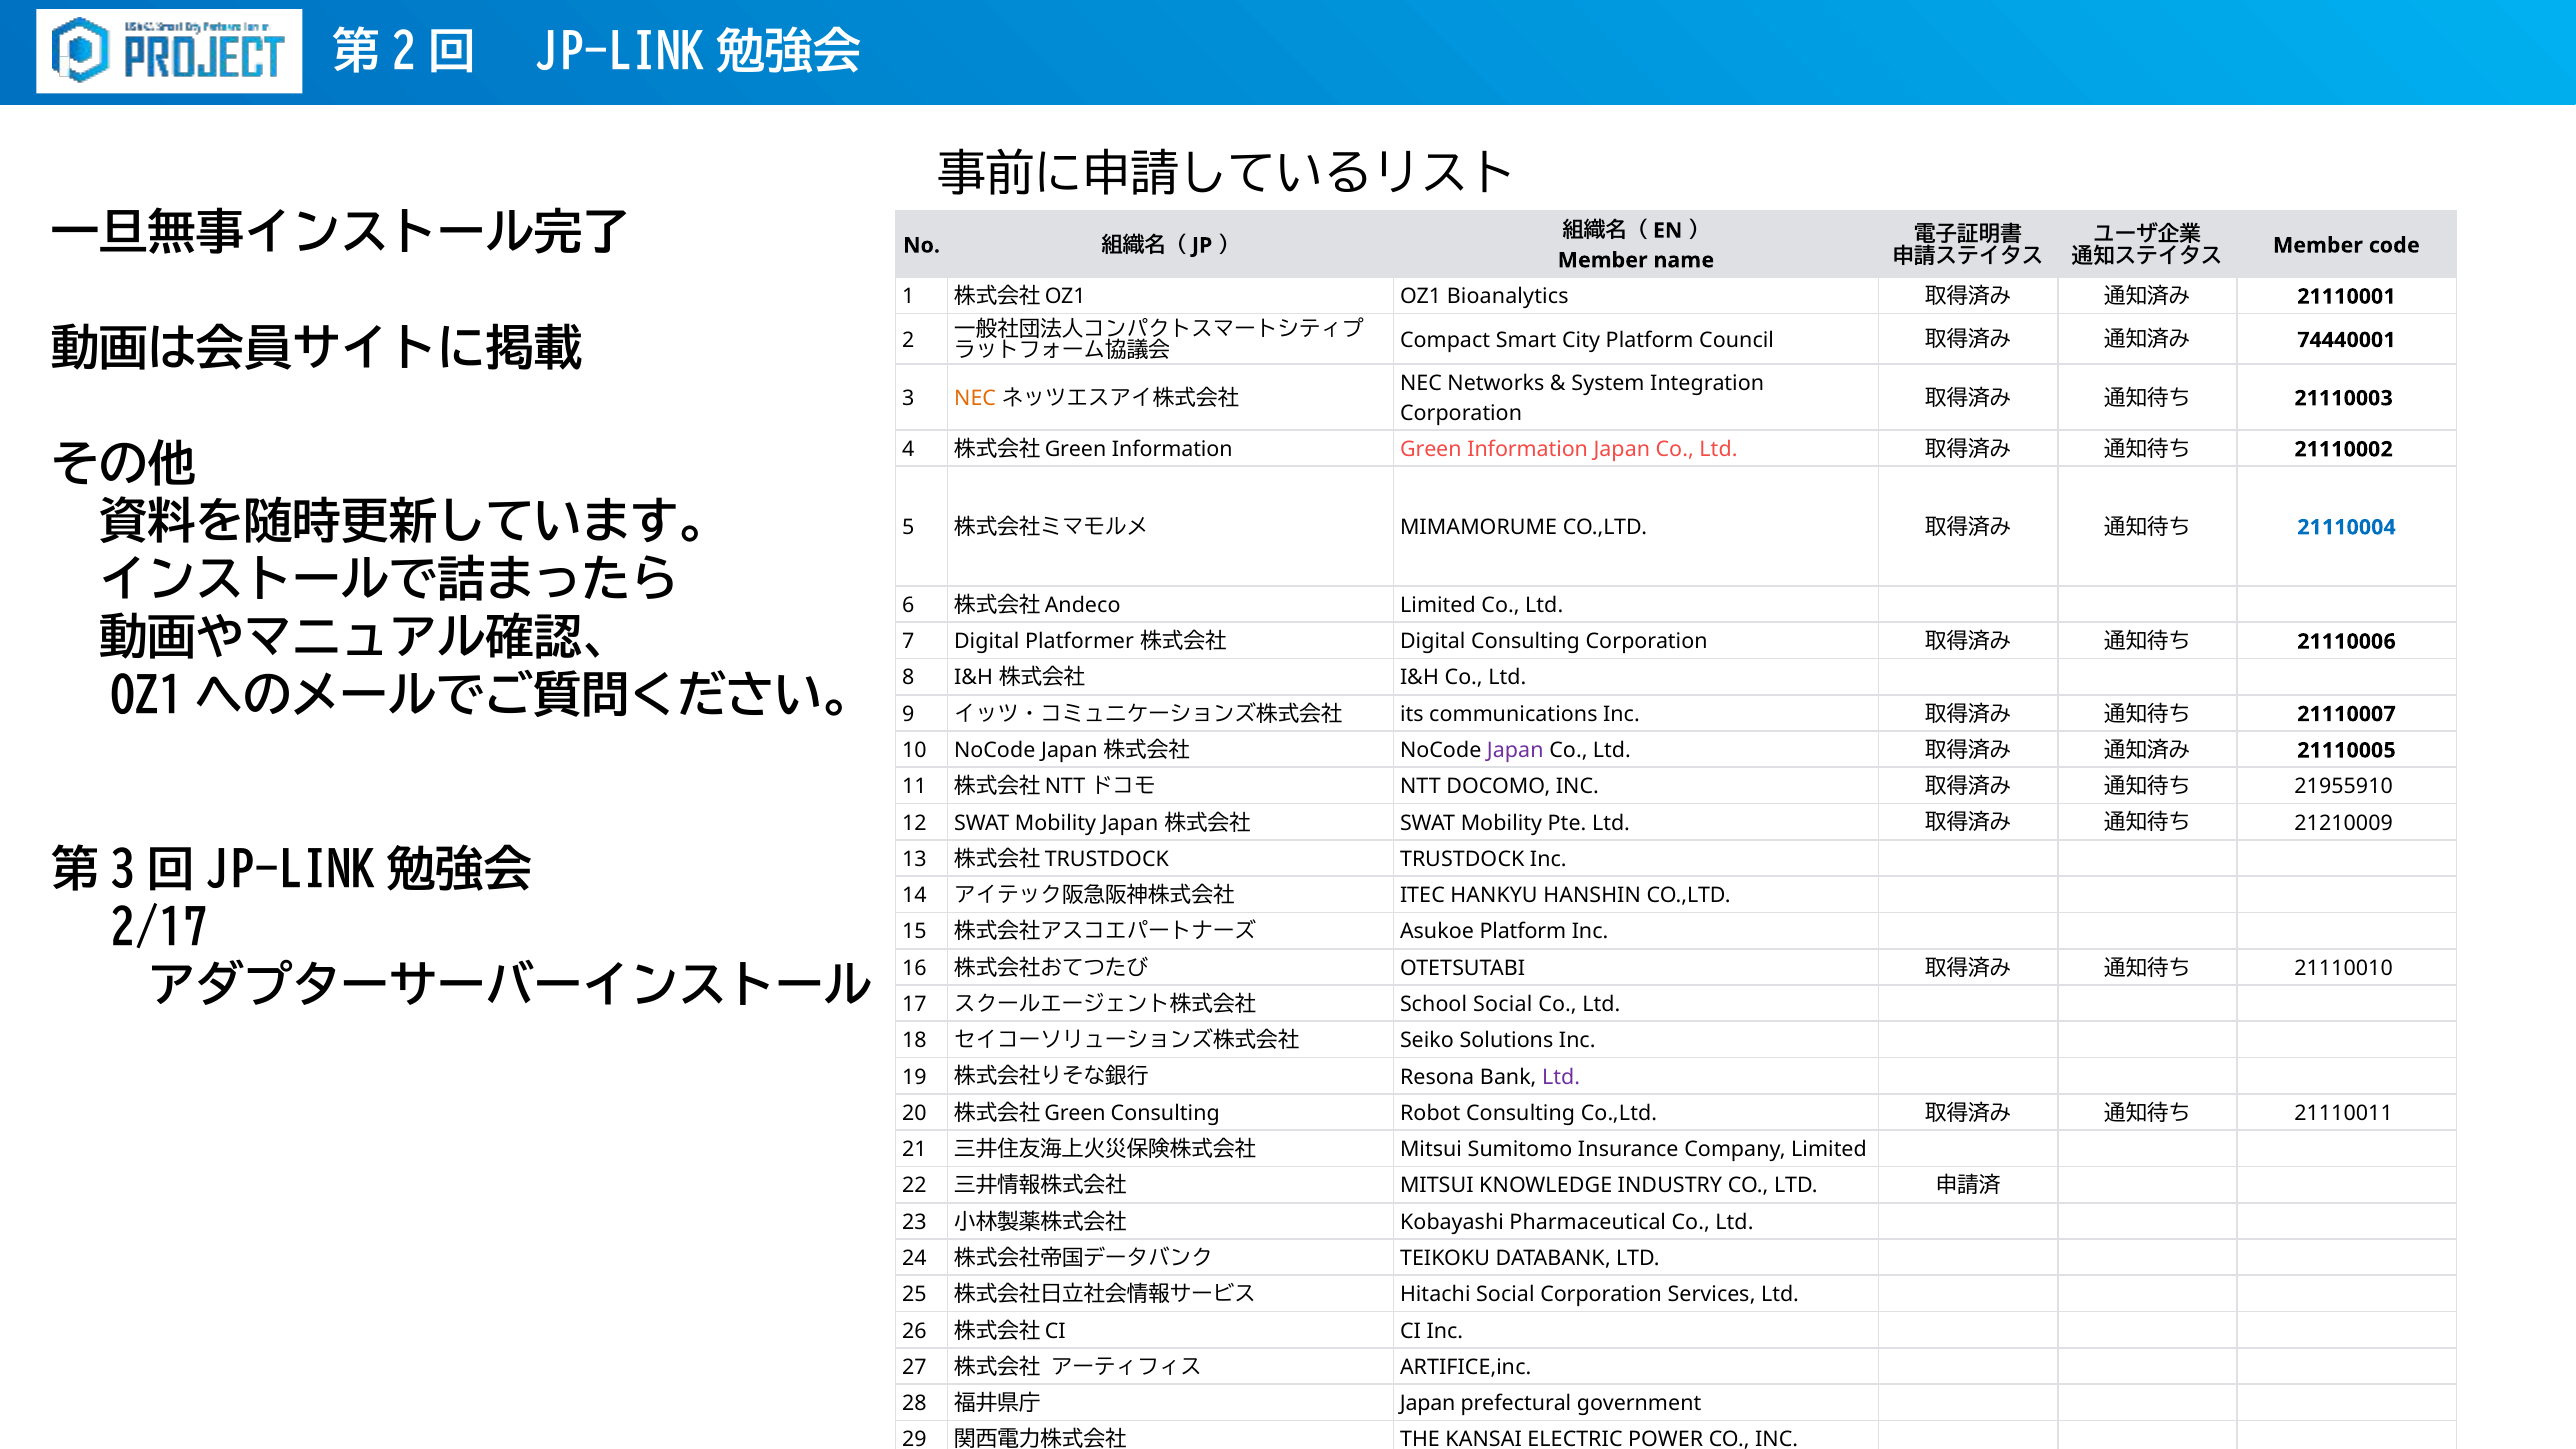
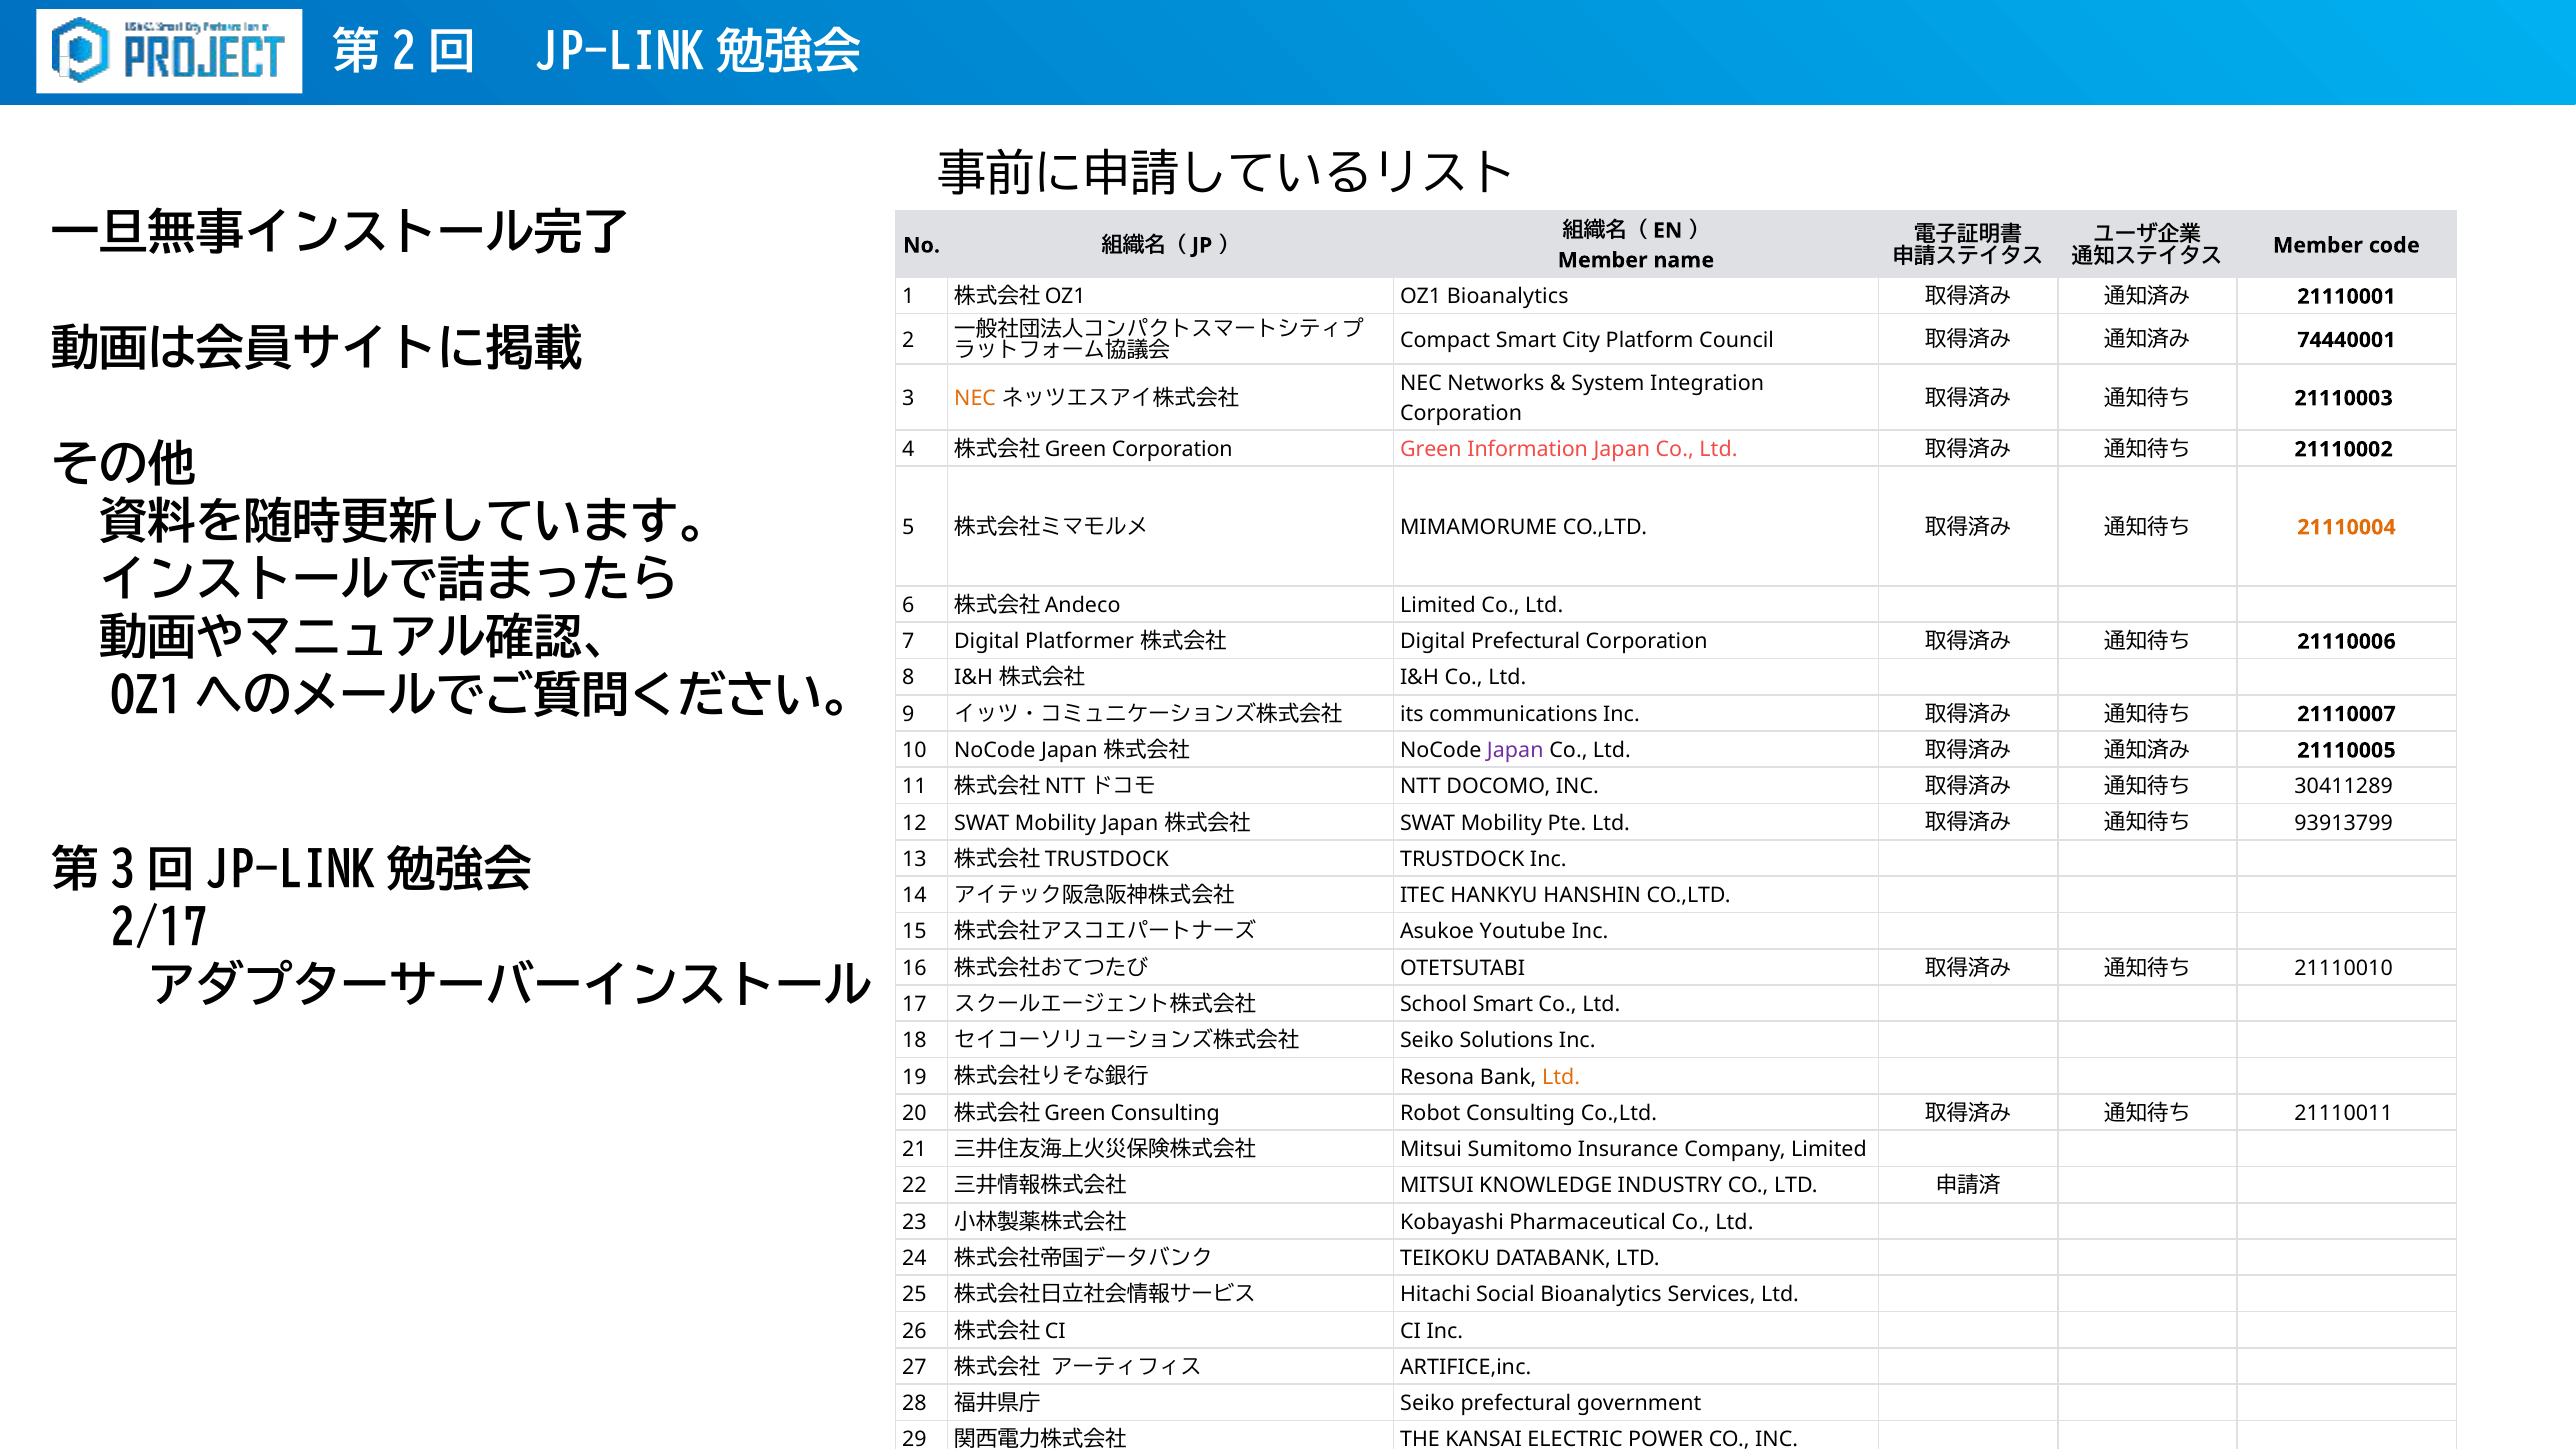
Information at (1172, 449): Information -> Corporation
21110004 colour: blue -> orange
Digital Consulting: Consulting -> Prefectural
21955910: 21955910 -> 30411289
21210009: 21210009 -> 93913799
Asukoe Platform: Platform -> Youtube
School Social: Social -> Smart
Ltd at (1561, 1077) colour: purple -> orange
Social Corporation: Corporation -> Bioanalytics
Japan at (1428, 1403): Japan -> Seiko
